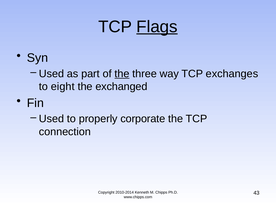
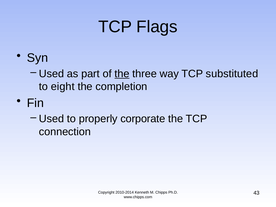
Flags underline: present -> none
exchanges: exchanges -> substituted
exchanged: exchanged -> completion
